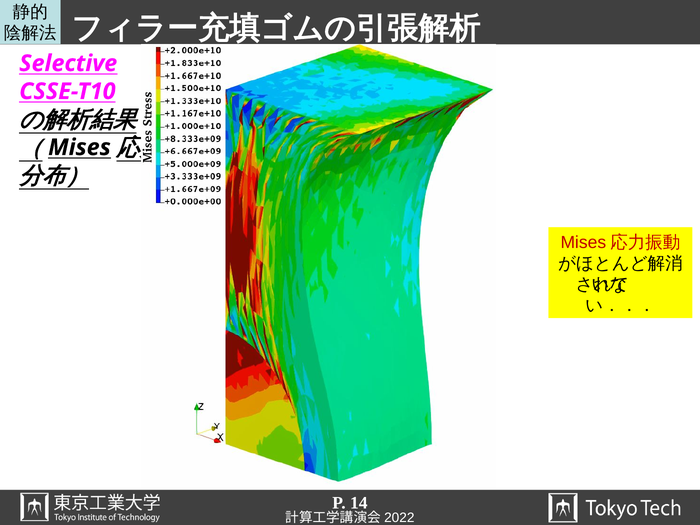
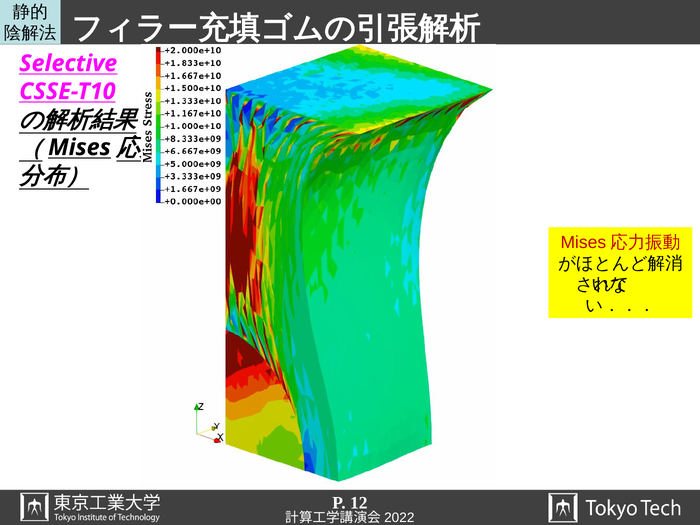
14: 14 -> 12
